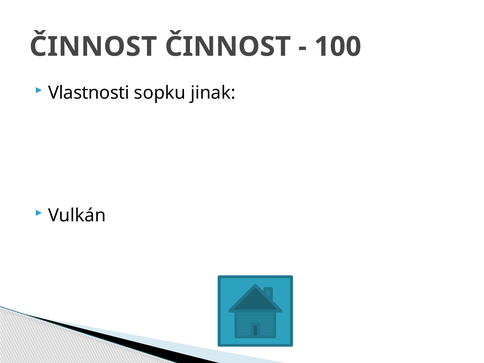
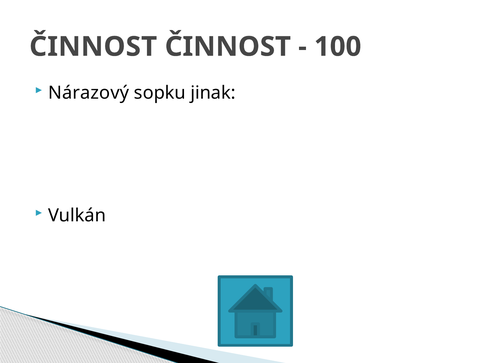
Vlastnosti: Vlastnosti -> Nárazový
